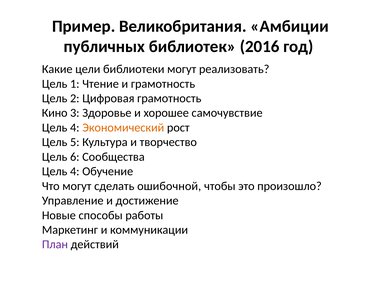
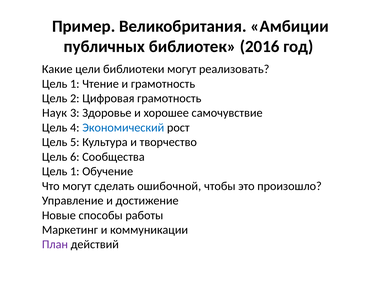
Кино: Кино -> Наук
Экономический colour: orange -> blue
4 at (75, 171): 4 -> 1
